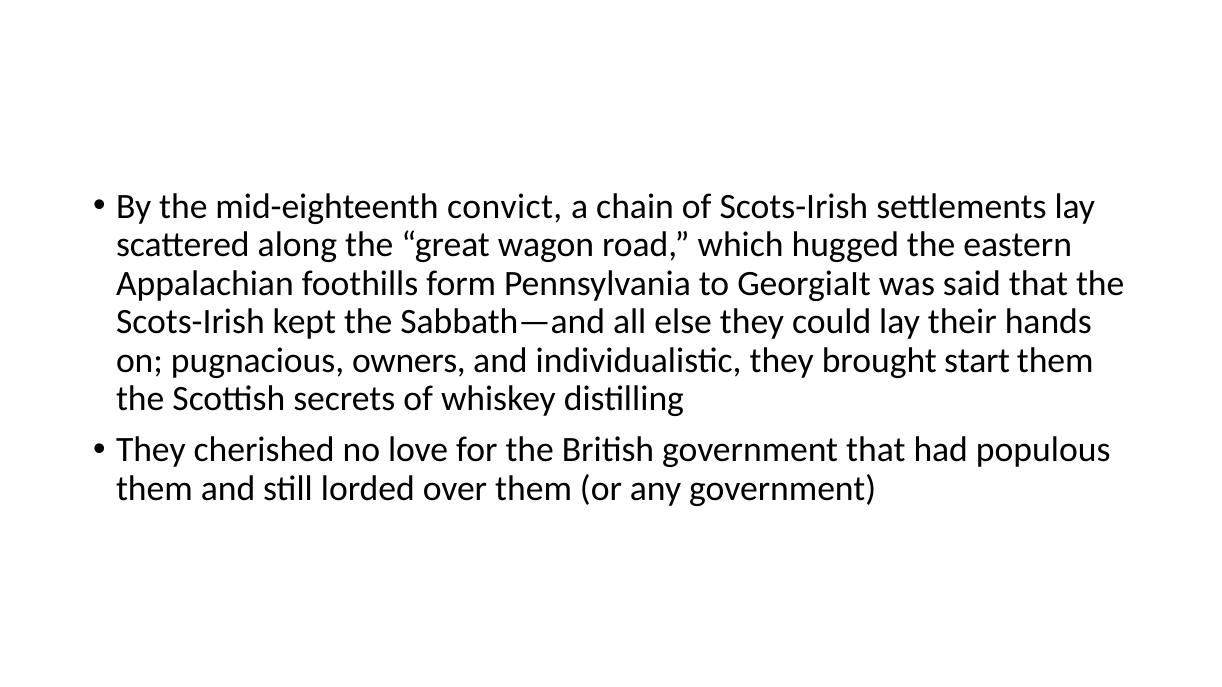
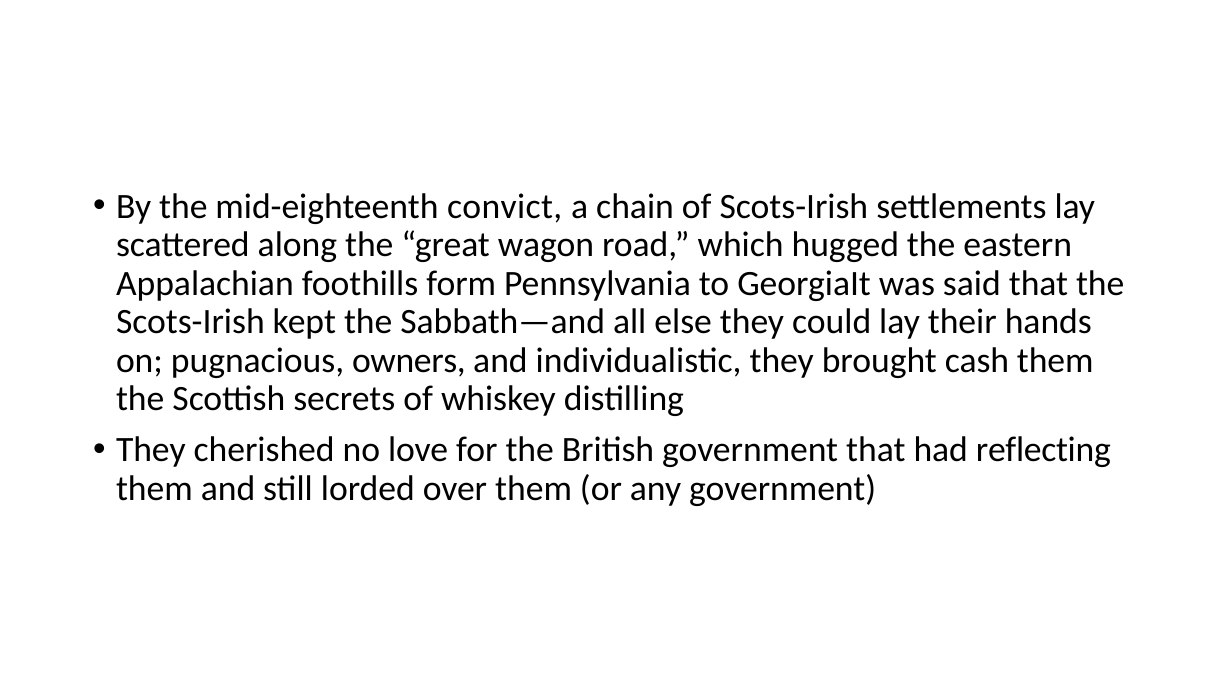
start: start -> cash
populous: populous -> reflecting
